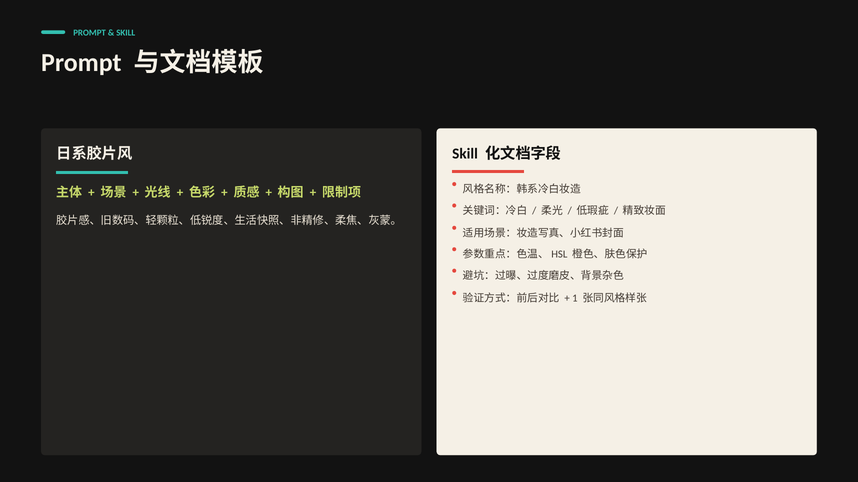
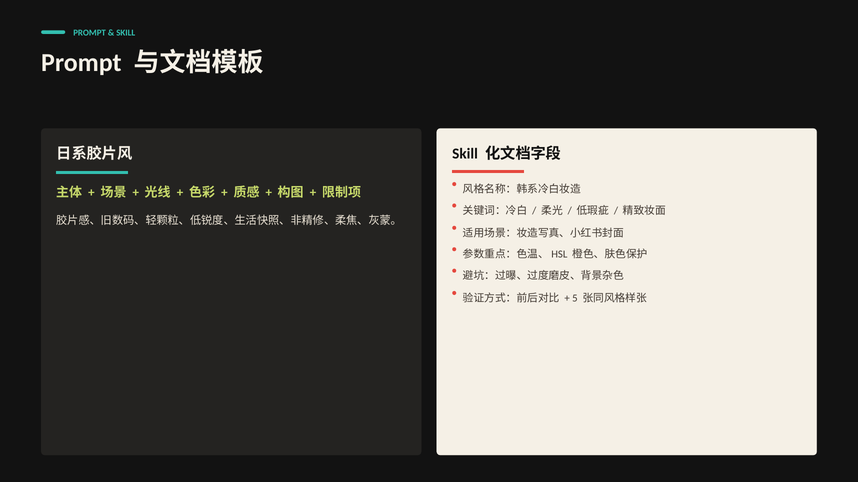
1: 1 -> 5
